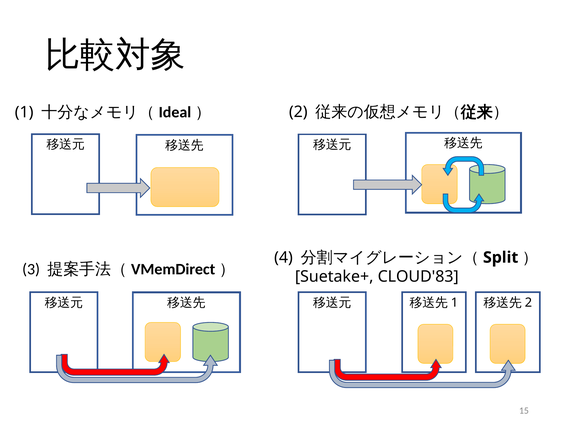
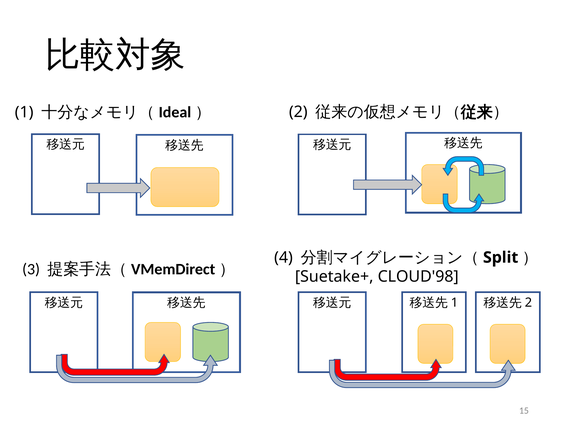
CLOUD'83: CLOUD'83 -> CLOUD'98
